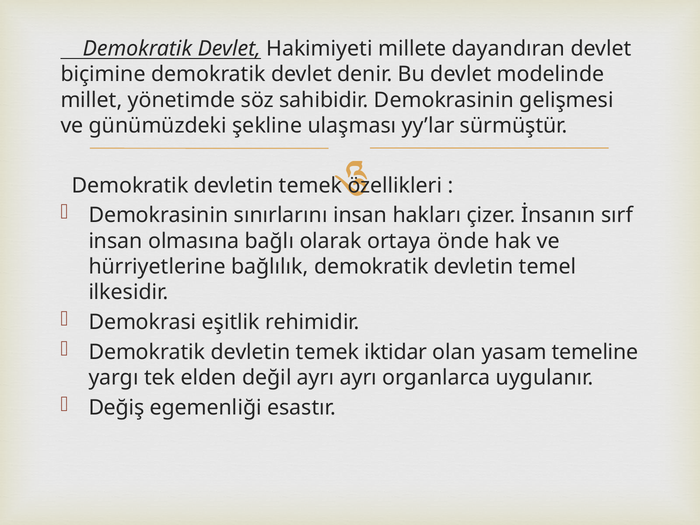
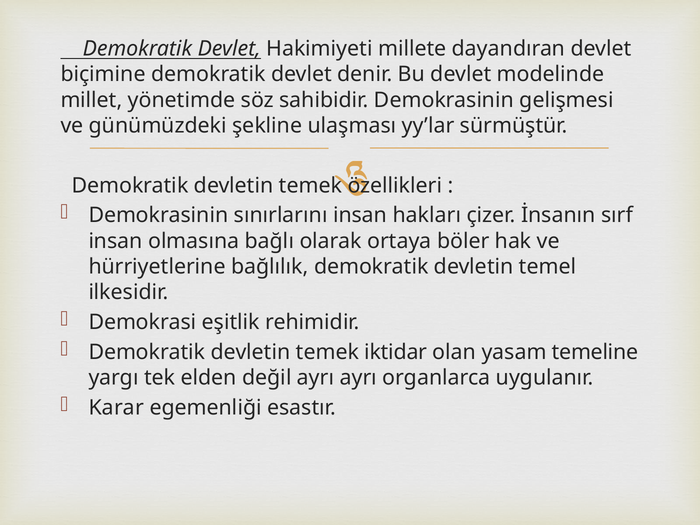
önde: önde -> böler
Değiş: Değiş -> Karar
